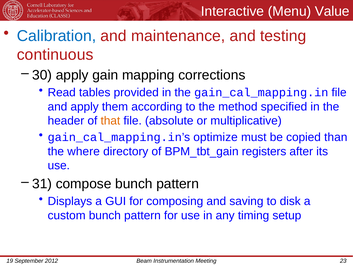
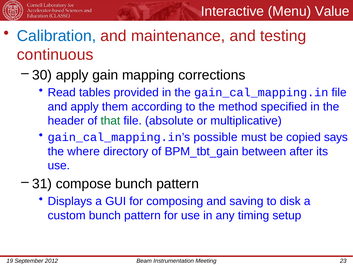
that colour: orange -> green
optimize: optimize -> possible
than: than -> says
registers: registers -> between
